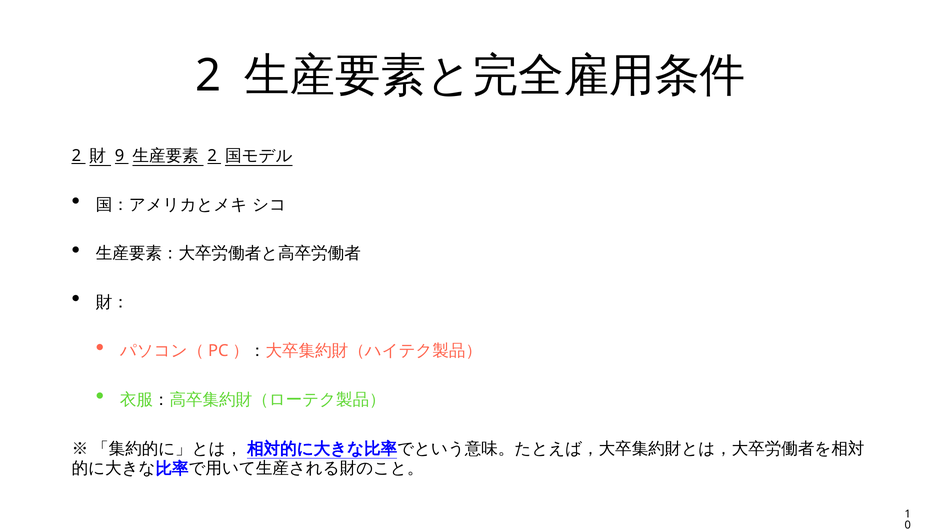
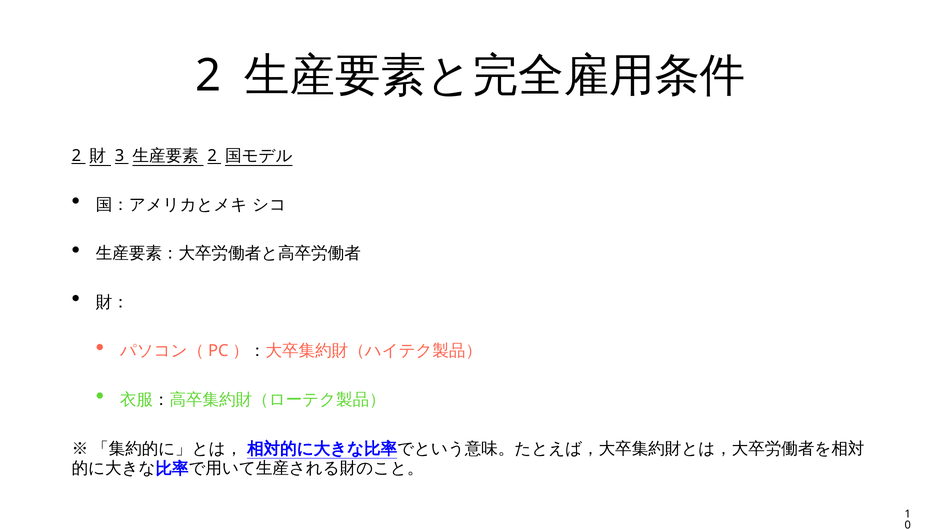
9: 9 -> 3
